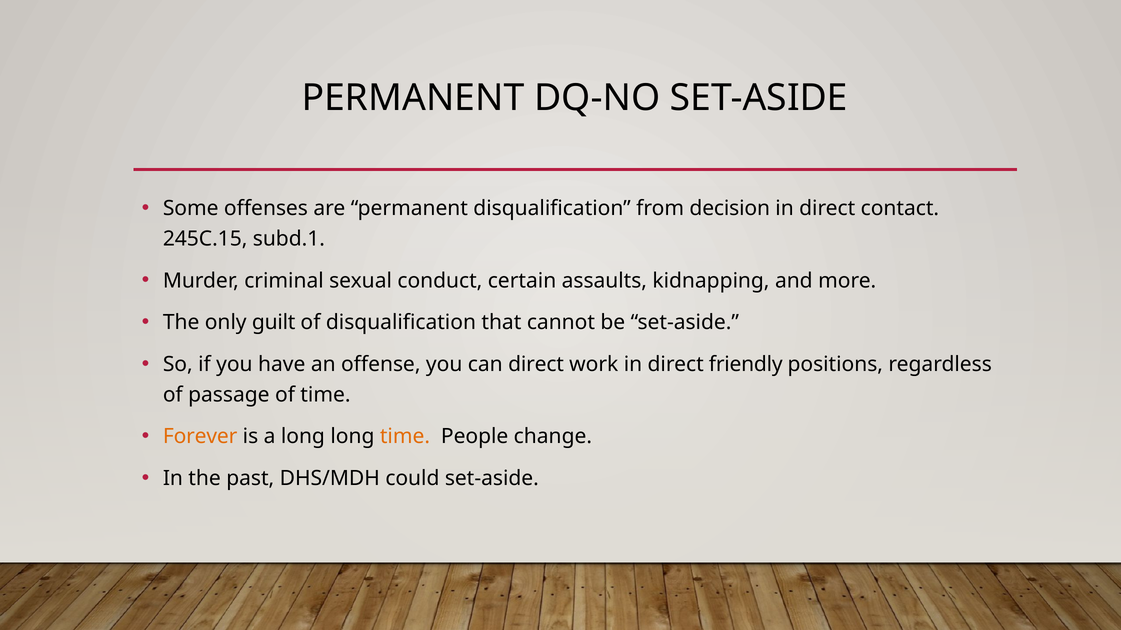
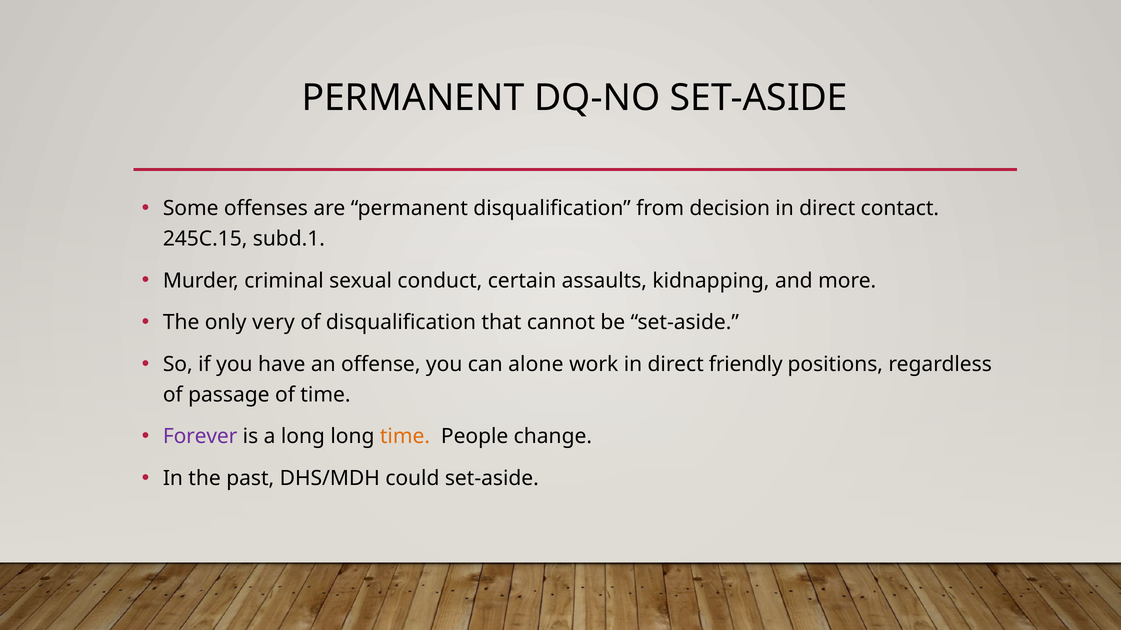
guilt: guilt -> very
can direct: direct -> alone
Forever colour: orange -> purple
